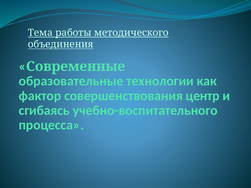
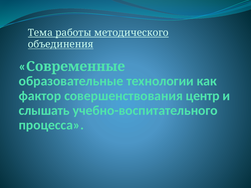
сгибаясь: сгибаясь -> слышать
